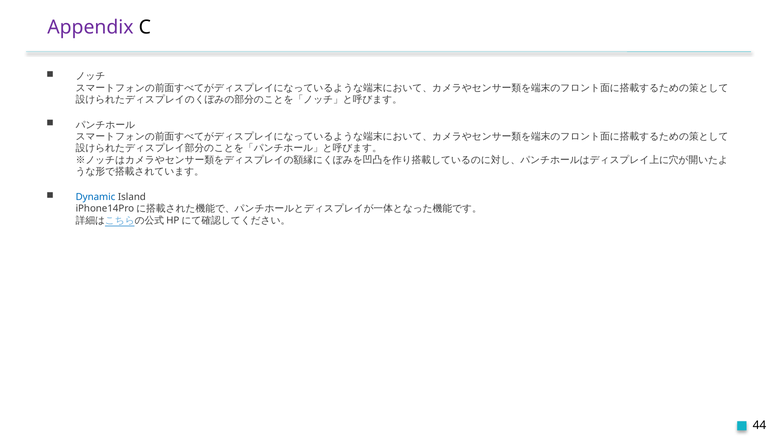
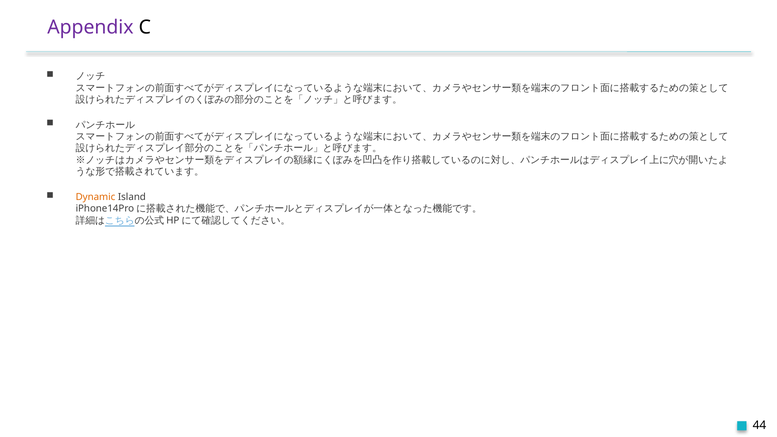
Dynamic colour: blue -> orange
